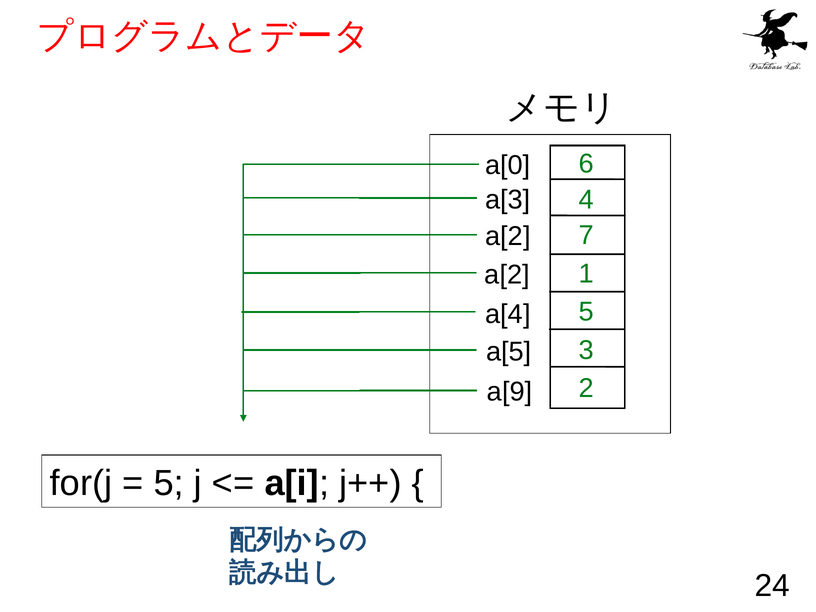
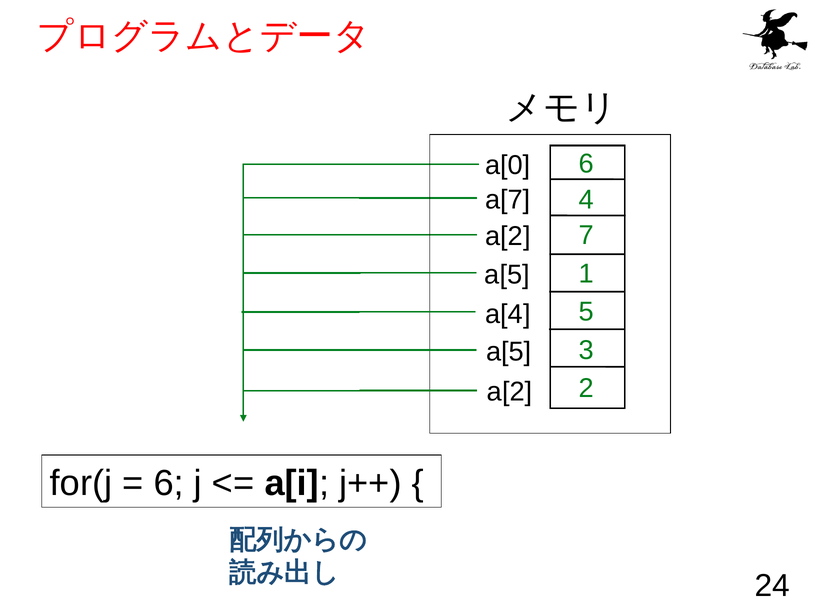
a[3: a[3 -> a[7
a[2 at (507, 275): a[2 -> a[5
a[9 at (510, 392): a[9 -> a[2
5 at (169, 483): 5 -> 6
